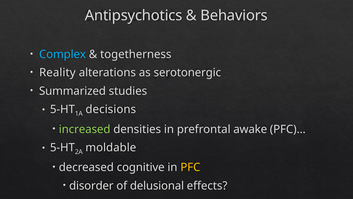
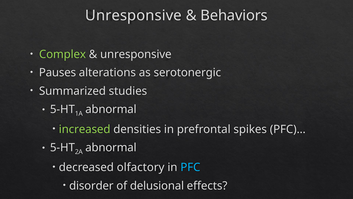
Antipsychotics at (134, 15): Antipsychotics -> Unresponsive
Complex colour: light blue -> light green
togetherness at (136, 54): togetherness -> unresponsive
Reality: Reality -> Pauses
decisions at (111, 109): decisions -> abnormal
awake: awake -> spikes
moldable at (111, 147): moldable -> abnormal
cognitive: cognitive -> olfactory
PFC colour: yellow -> light blue
